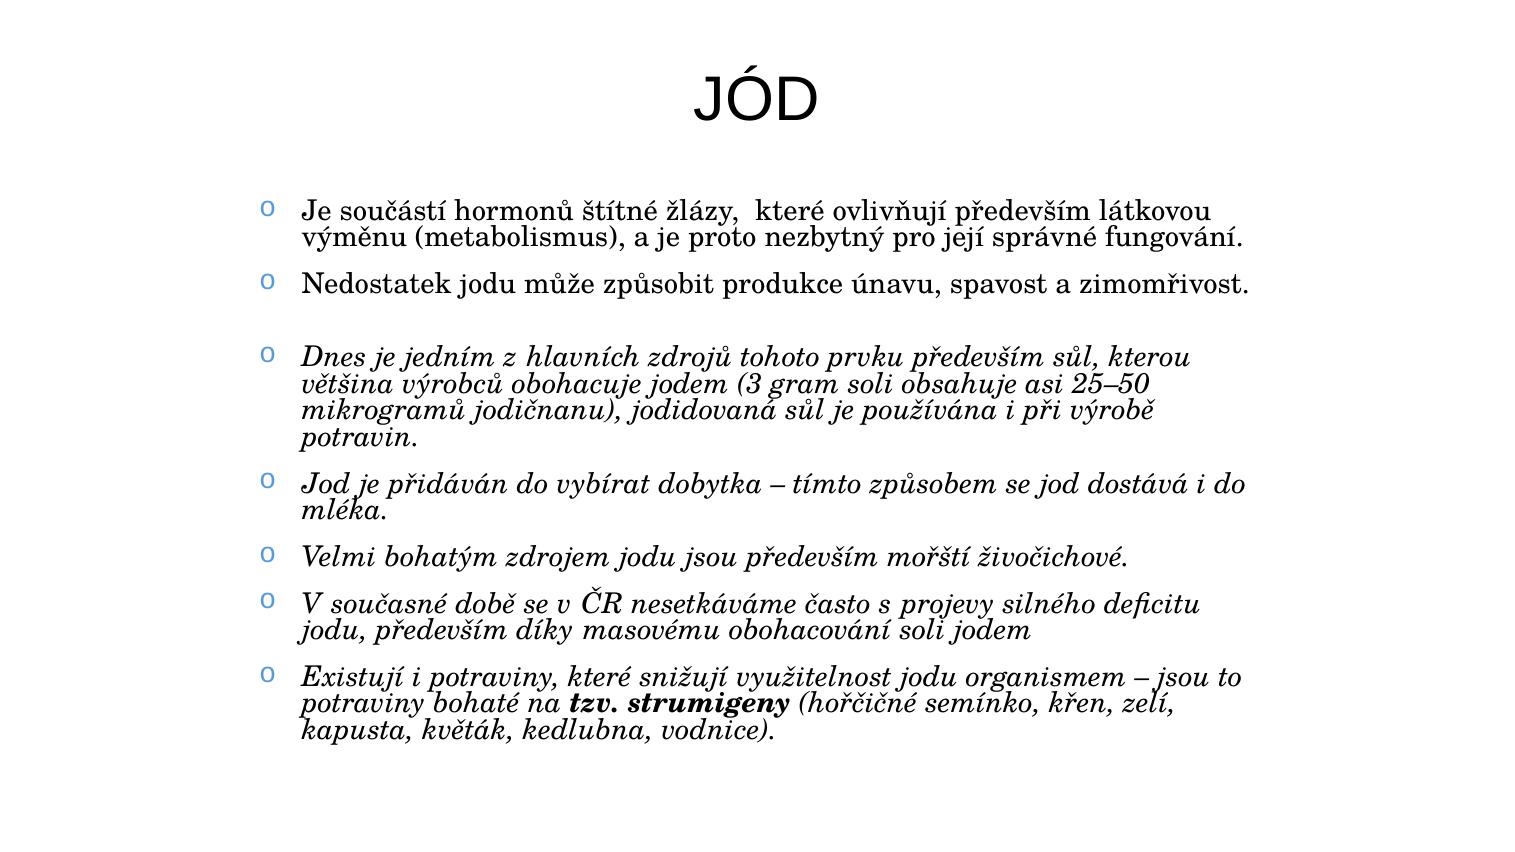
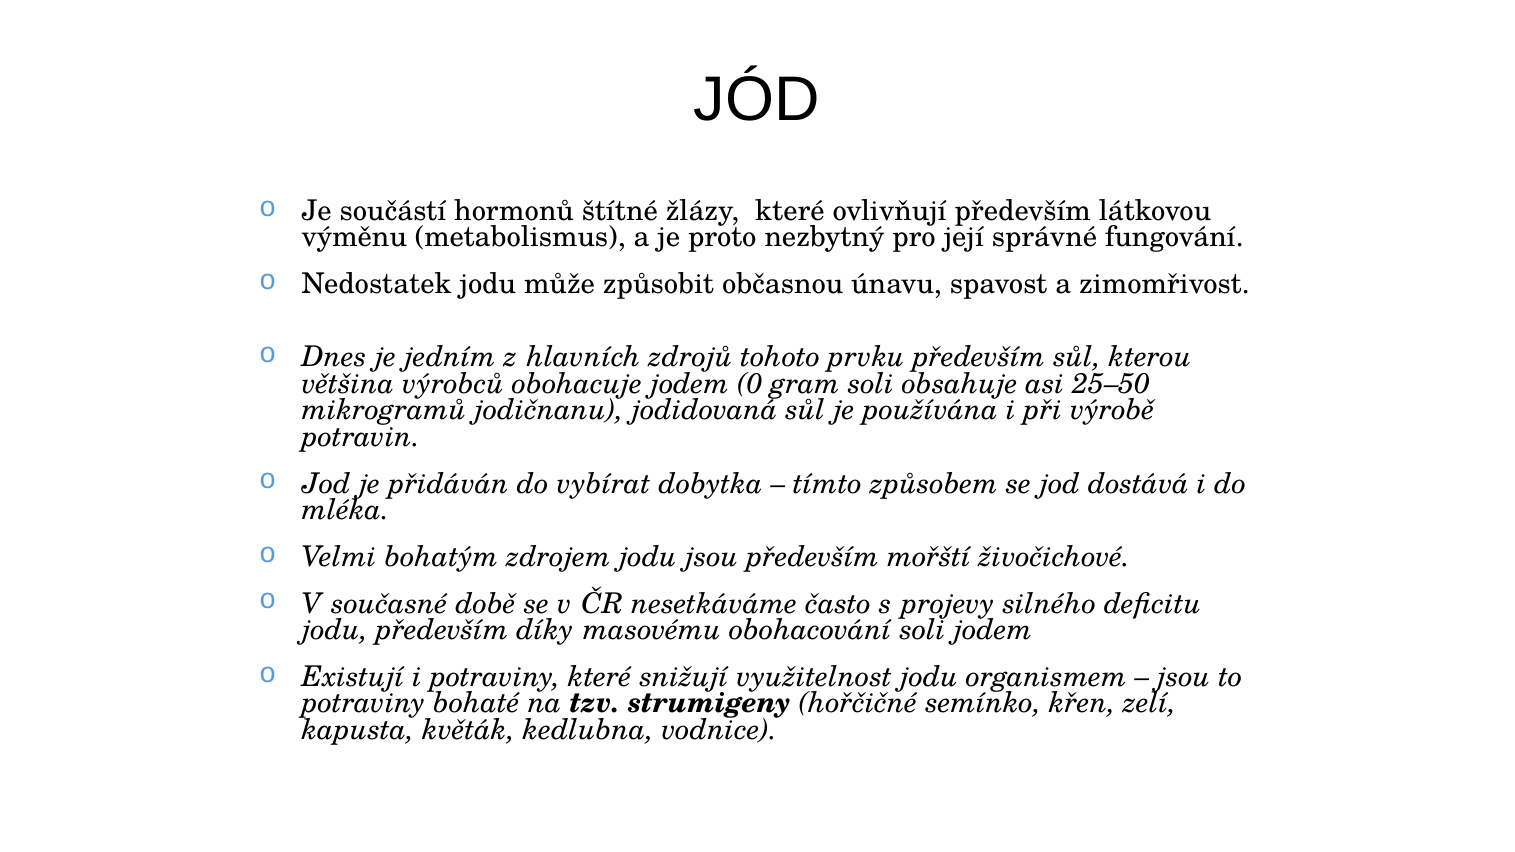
produkce: produkce -> občasnou
3: 3 -> 0
